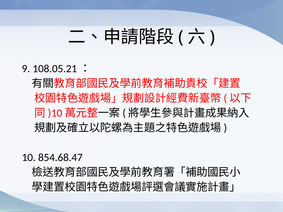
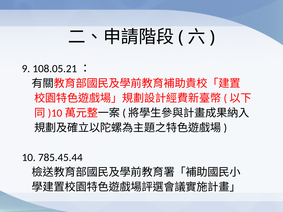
854.68.47: 854.68.47 -> 785.45.44
